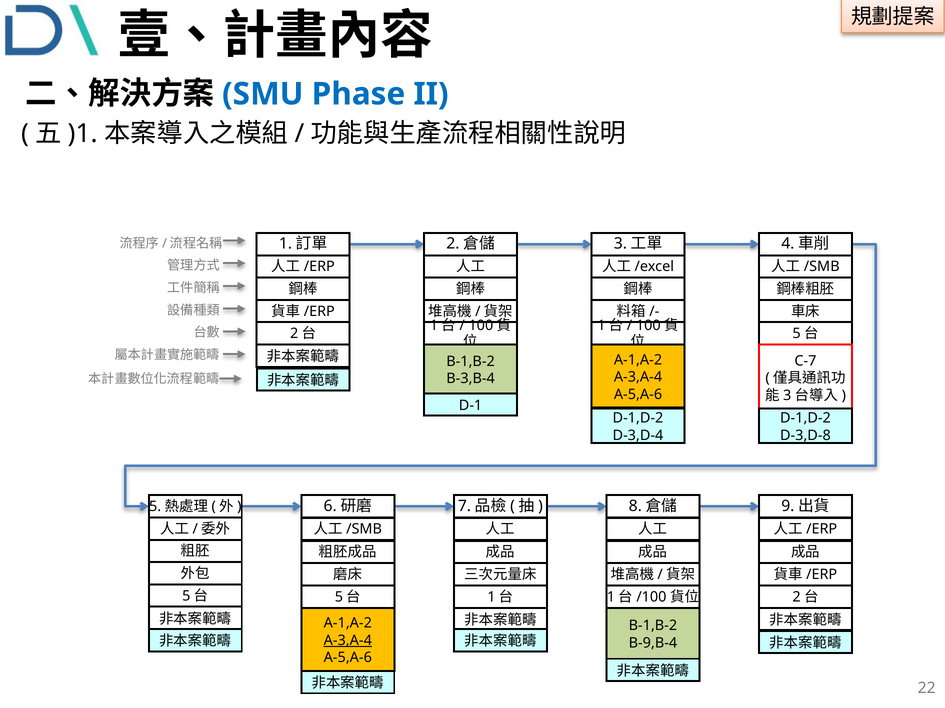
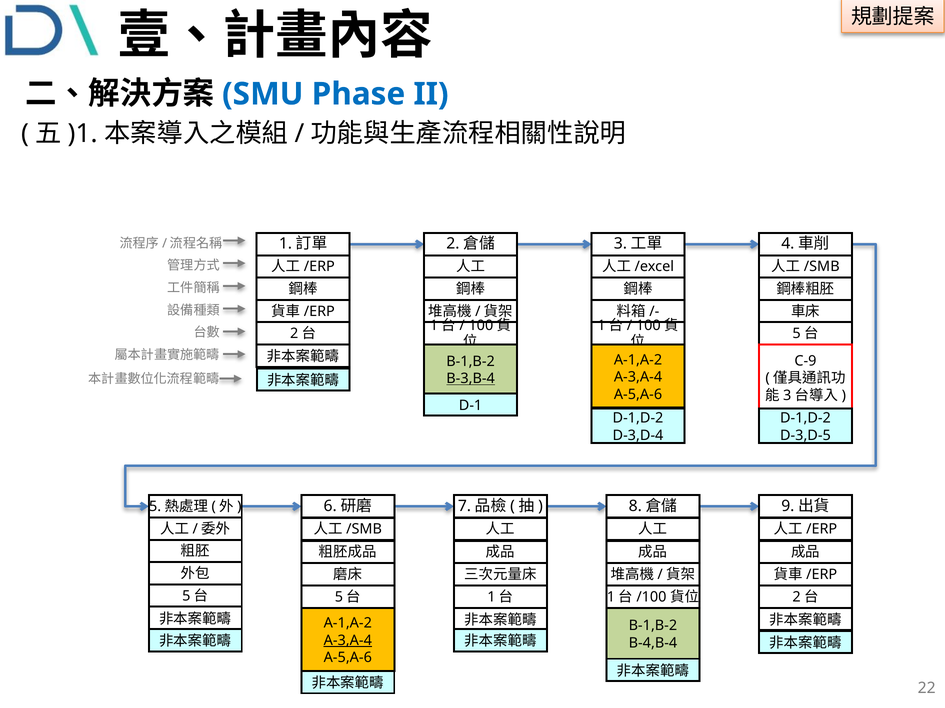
C-7: C-7 -> C-9
B-3,B-4 underline: none -> present
D-3,D-8: D-3,D-8 -> D-3,D-5
B-9,B-4: B-9,B-4 -> B-4,B-4
